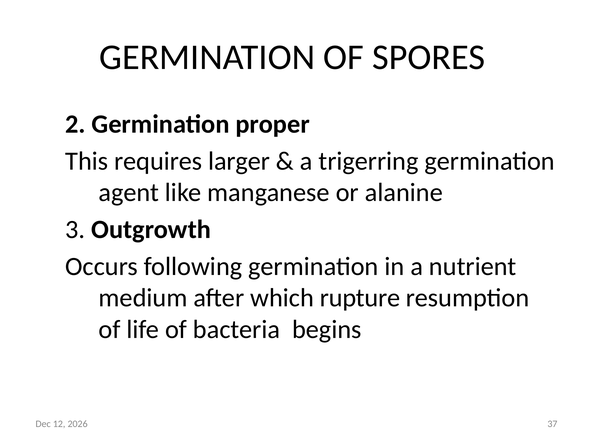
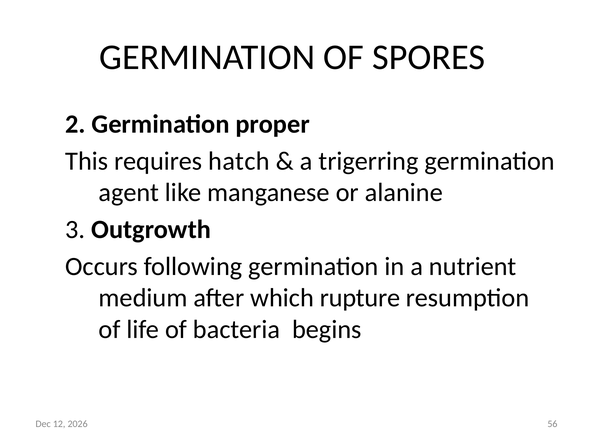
larger: larger -> hatch
37: 37 -> 56
